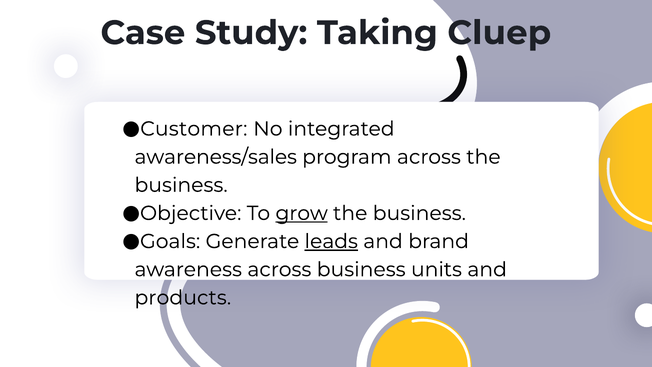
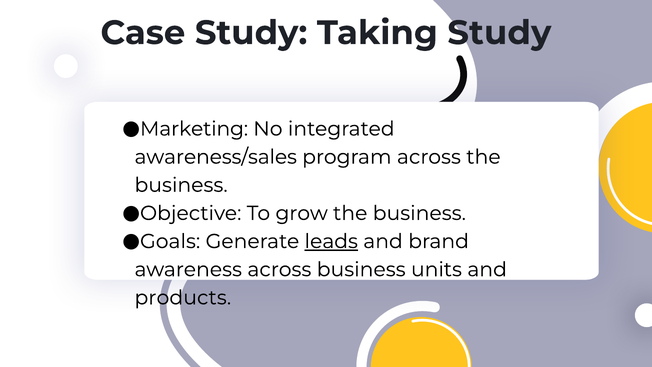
Taking Cluep: Cluep -> Study
Customer: Customer -> Marketing
grow underline: present -> none
